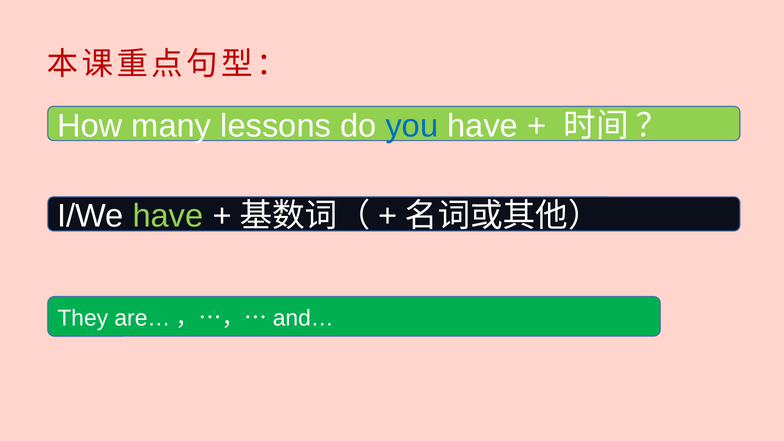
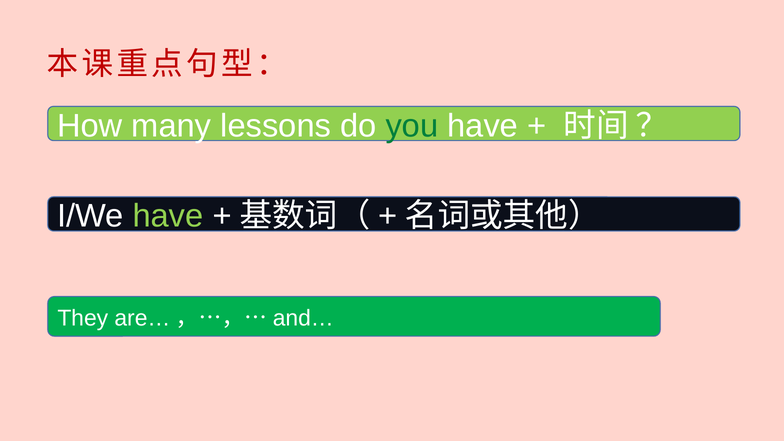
you colour: blue -> green
